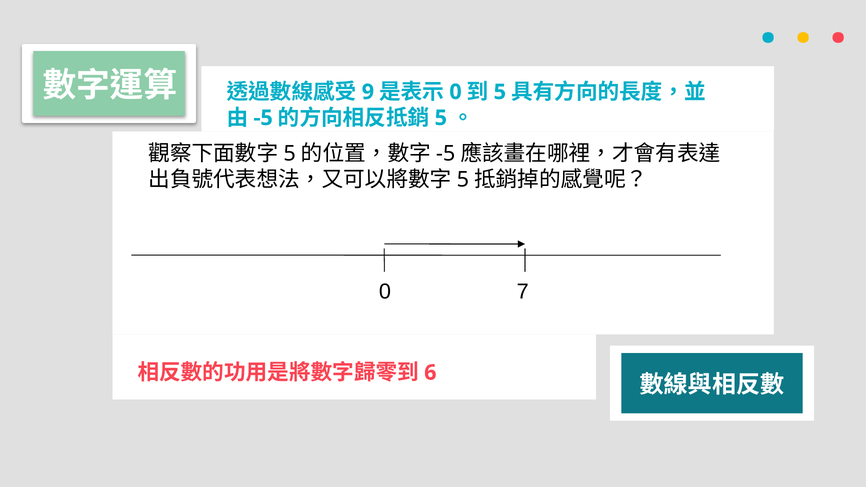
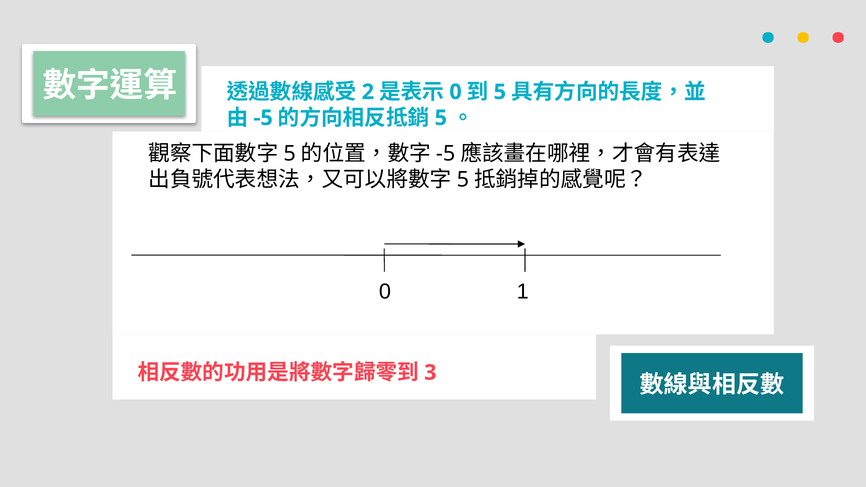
9: 9 -> 2
7: 7 -> 1
6: 6 -> 3
